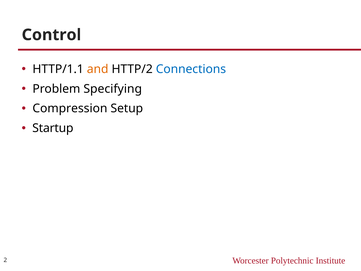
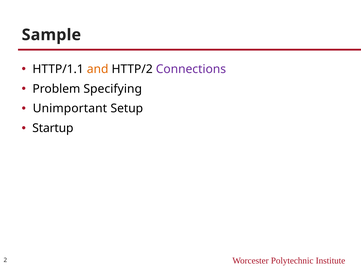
Control: Control -> Sample
Connections colour: blue -> purple
Compression: Compression -> Unimportant
